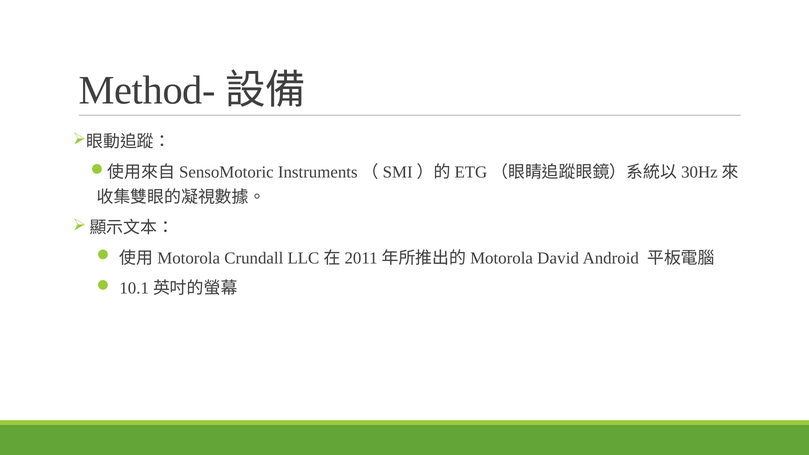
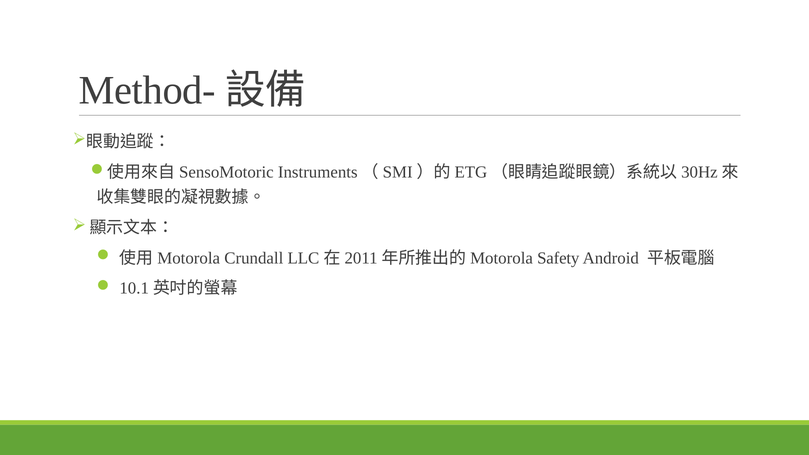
David: David -> Safety
